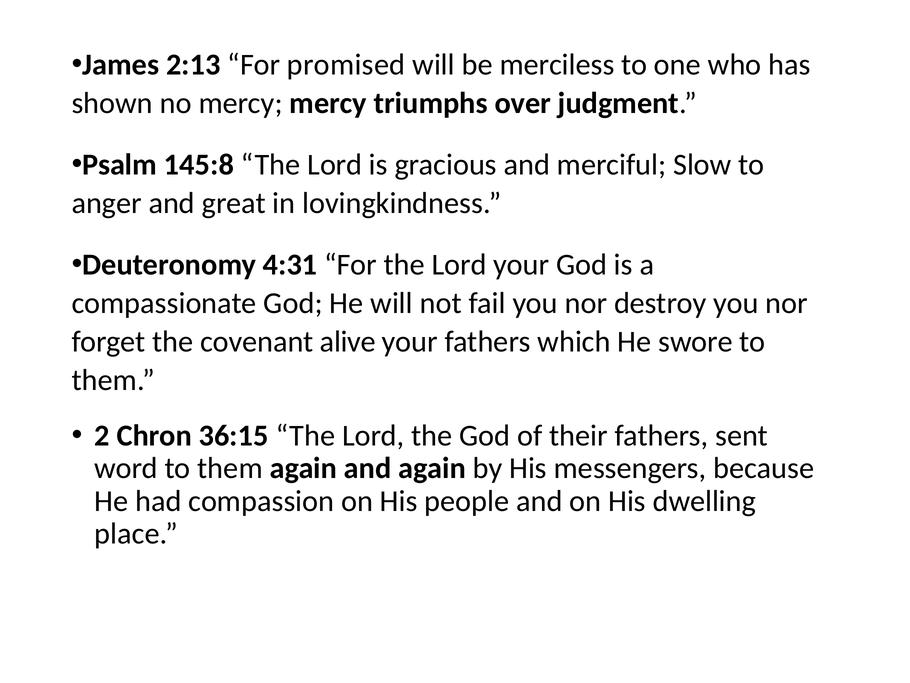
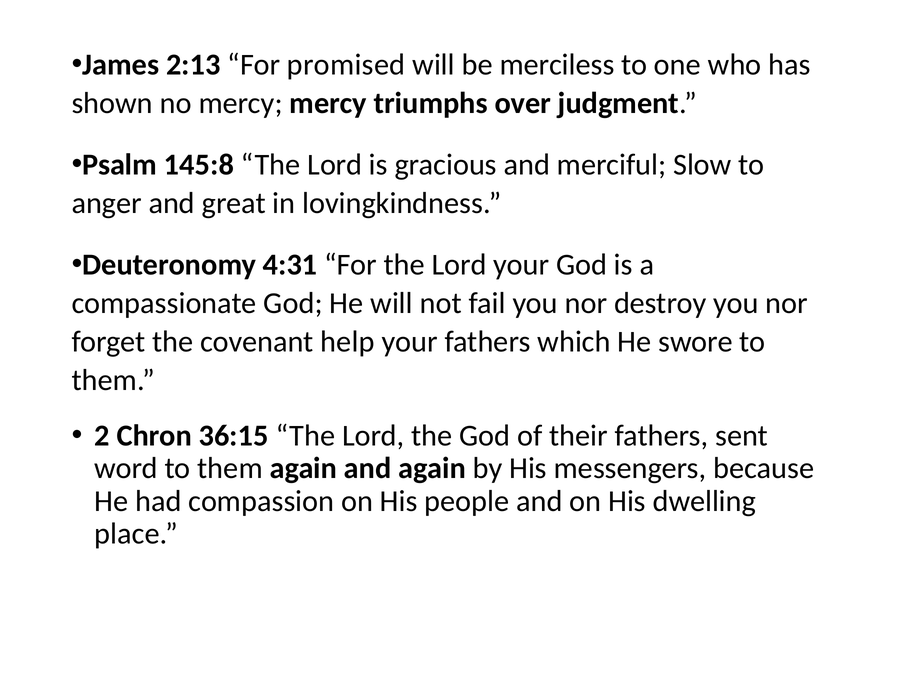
alive: alive -> help
